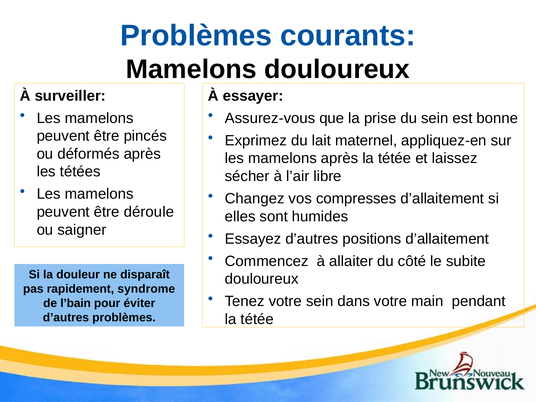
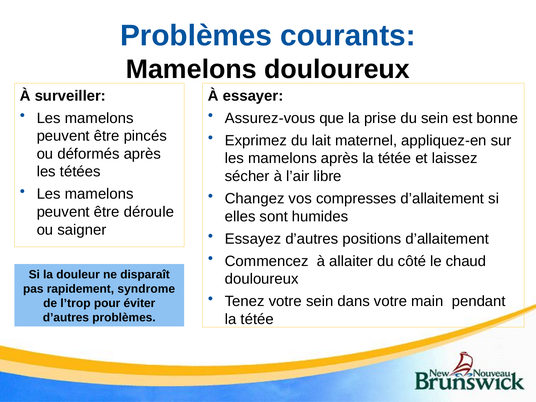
subite: subite -> chaud
l’bain: l’bain -> l’trop
